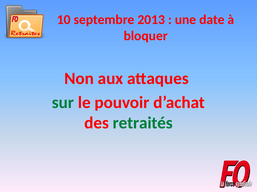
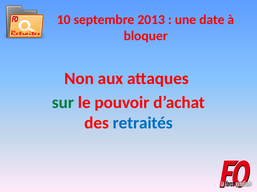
retraités colour: green -> blue
